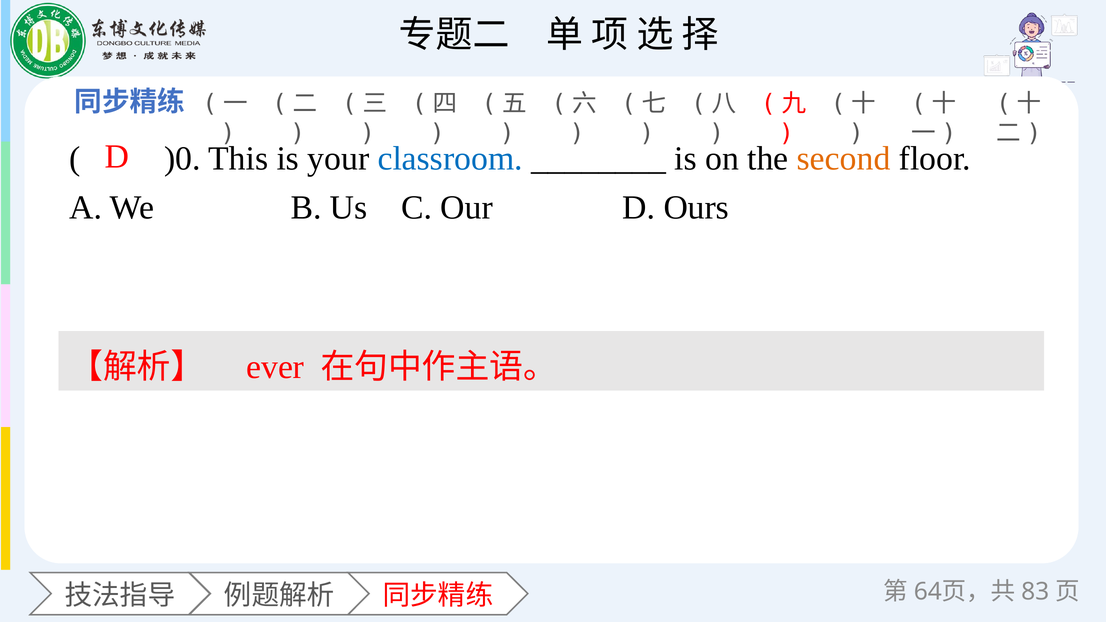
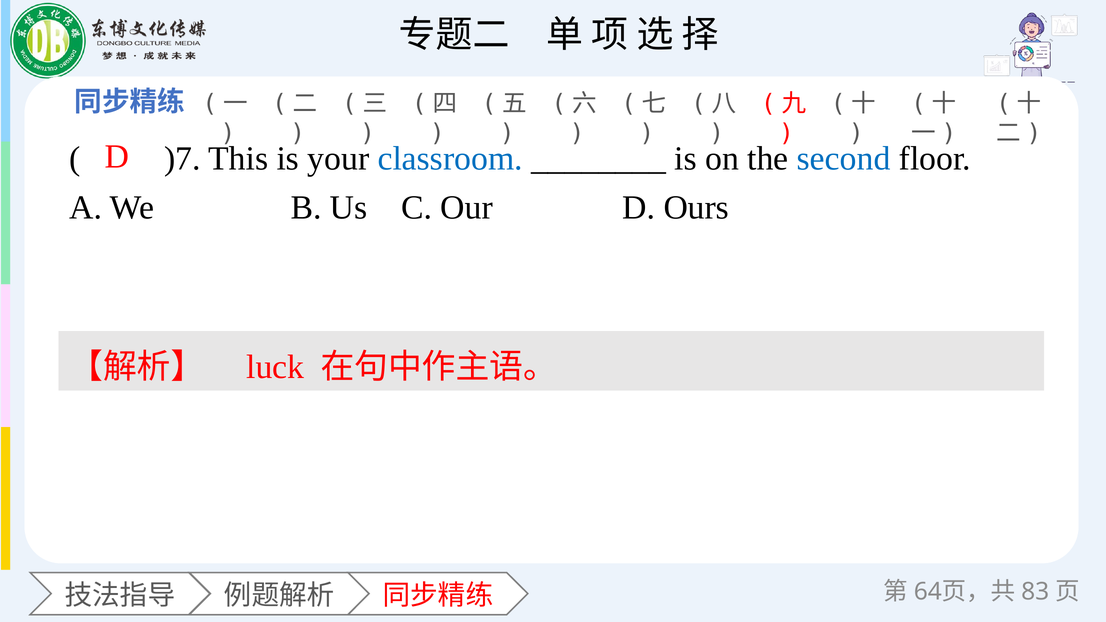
)0: )0 -> )7
second colour: orange -> blue
ever: ever -> luck
